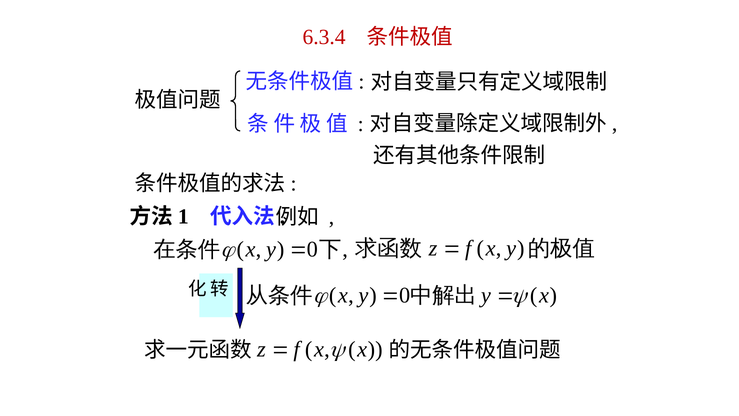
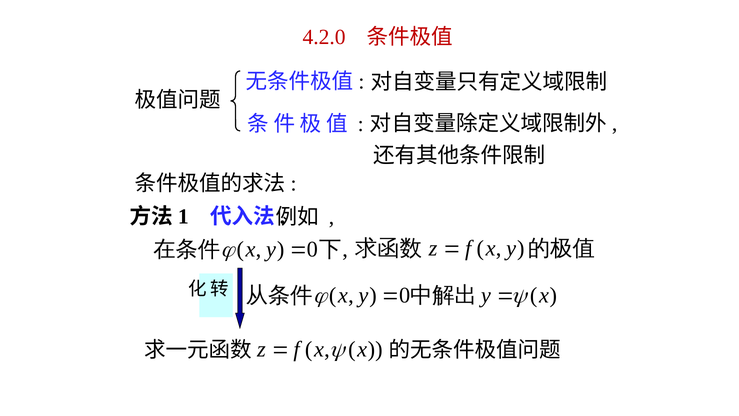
6.3.4: 6.3.4 -> 4.2.0
